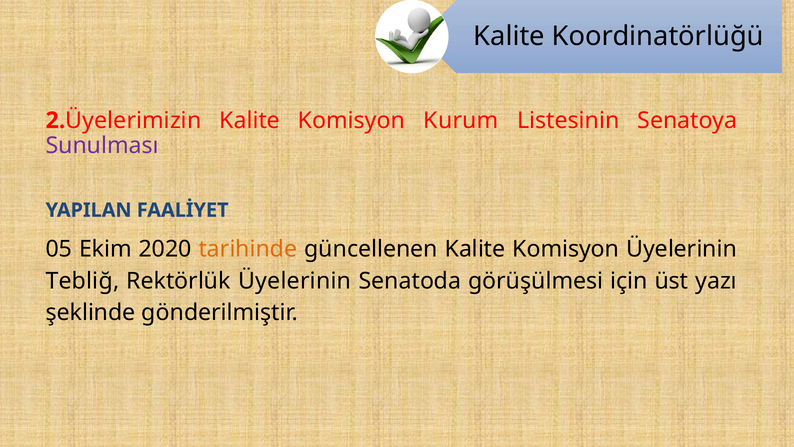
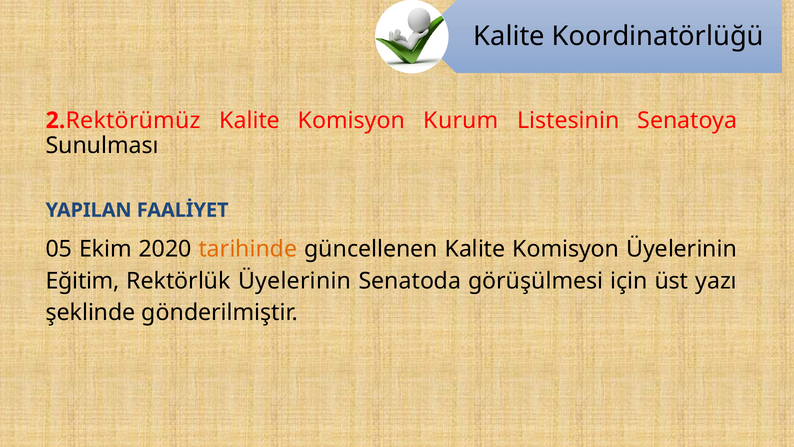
Üyelerimizin: Üyelerimizin -> Rektörümüz
Sunulması colour: purple -> black
Tebliğ: Tebliğ -> Eğitim
